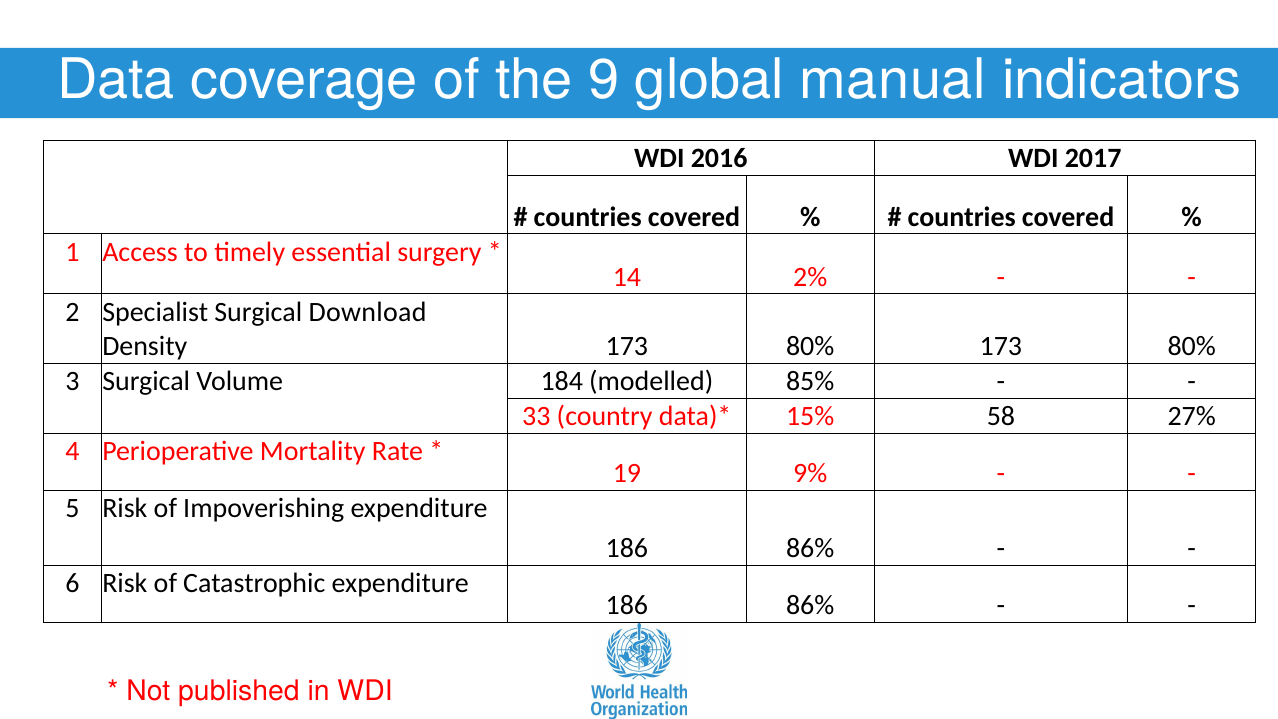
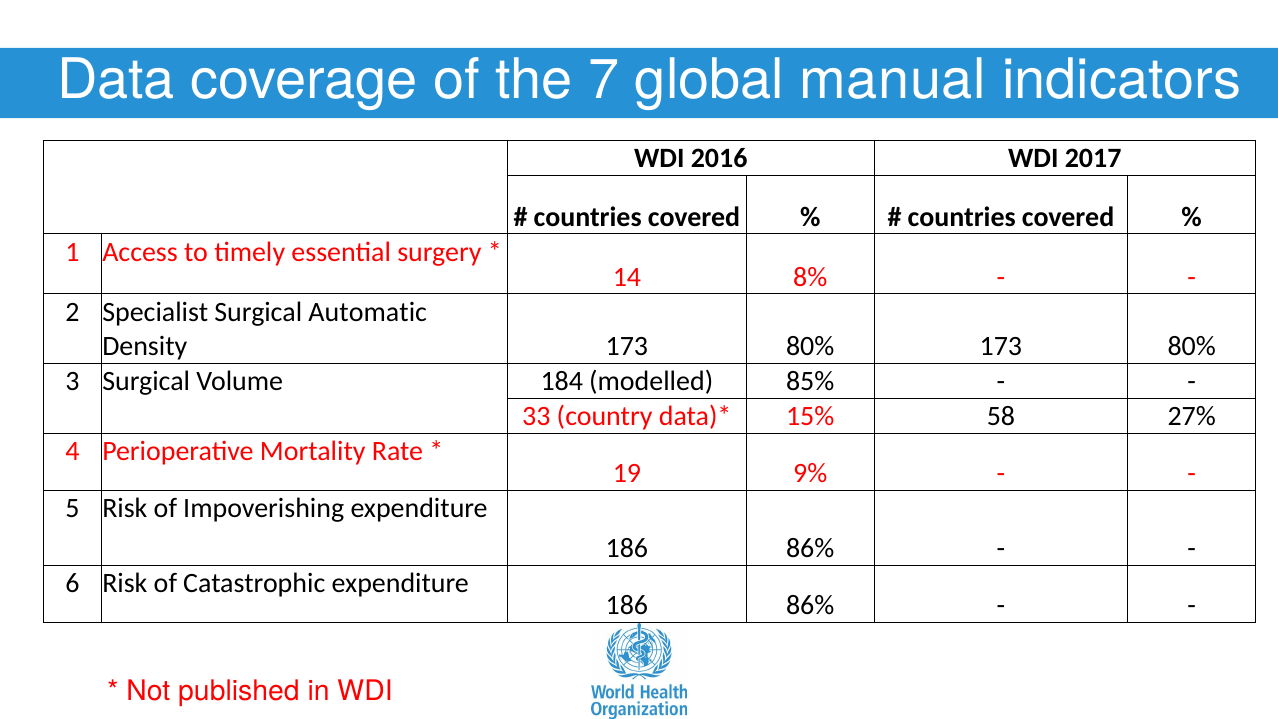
9: 9 -> 7
2%: 2% -> 8%
Download: Download -> Automatic
